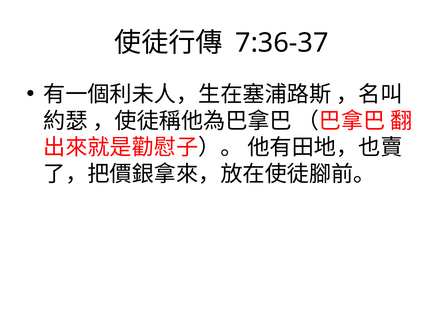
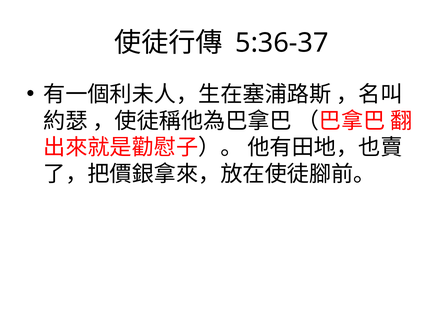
7:36-37: 7:36-37 -> 5:36-37
